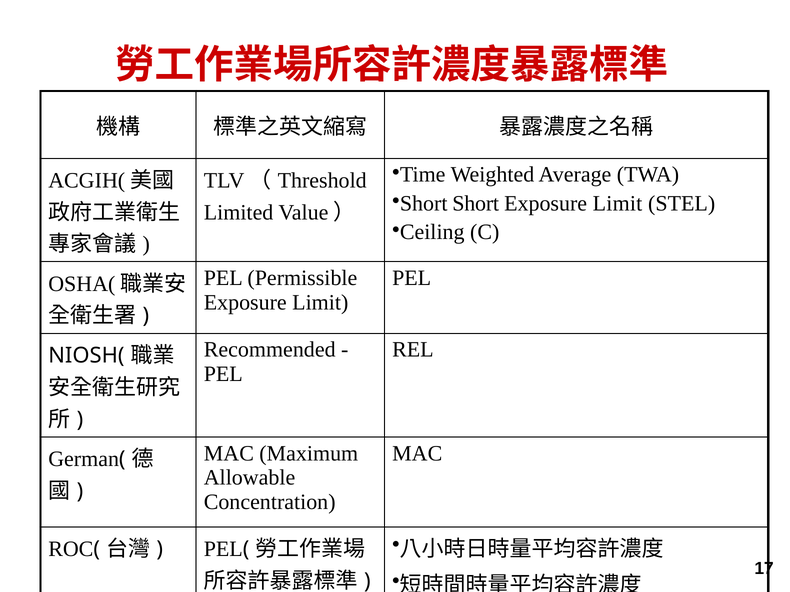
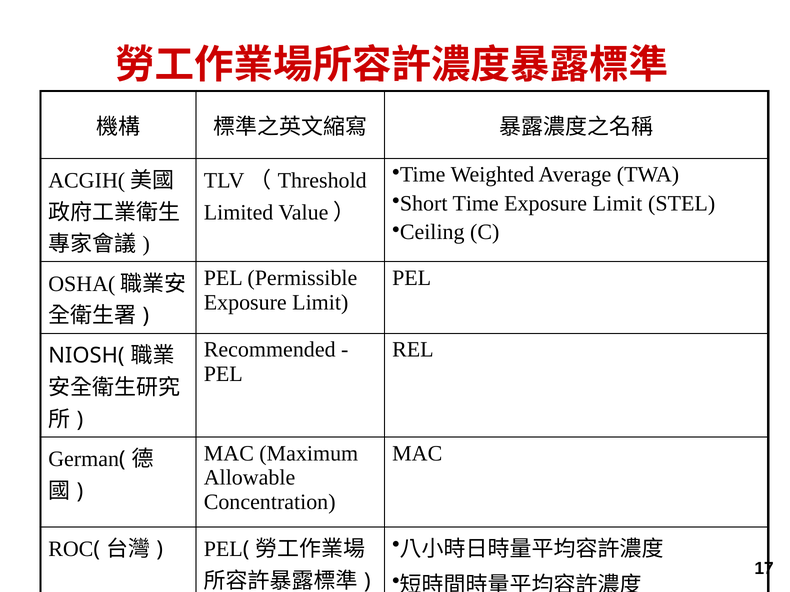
Short Short: Short -> Time
